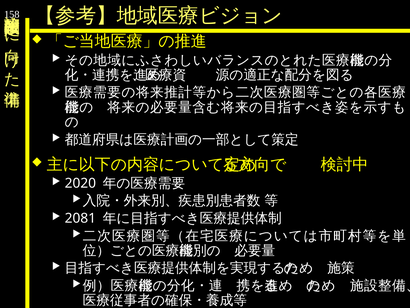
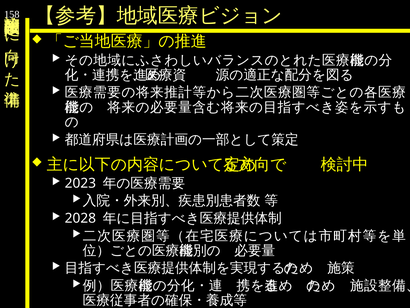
2020: 2020 -> 2023
2081: 2081 -> 2028
